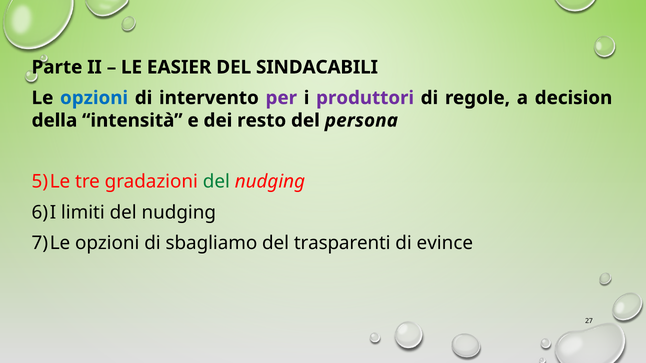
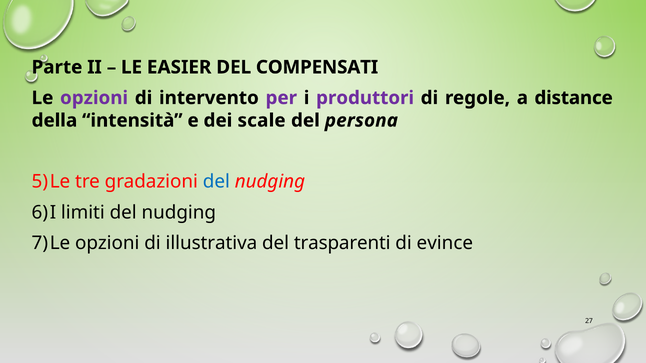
SINDACABILI: SINDACABILI -> COMPENSATI
opzioni at (94, 98) colour: blue -> purple
decision: decision -> distance
resto: resto -> scale
del at (216, 182) colour: green -> blue
sbagliamo: sbagliamo -> illustrativa
